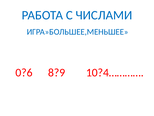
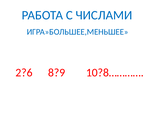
0?6: 0?6 -> 2?6
10?4…………: 10?4………… -> 10?8…………
